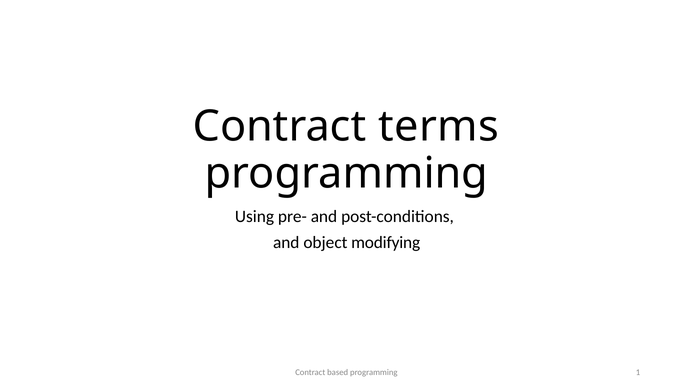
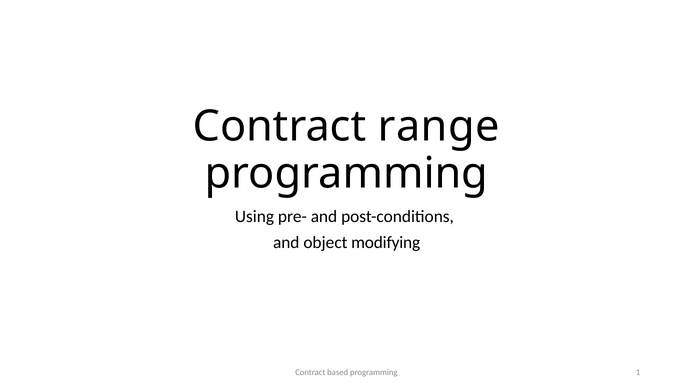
terms: terms -> range
